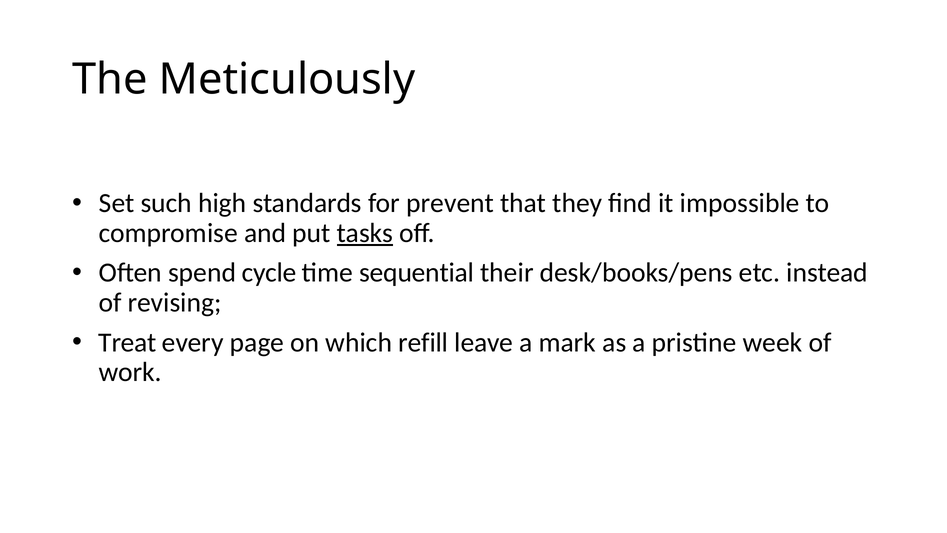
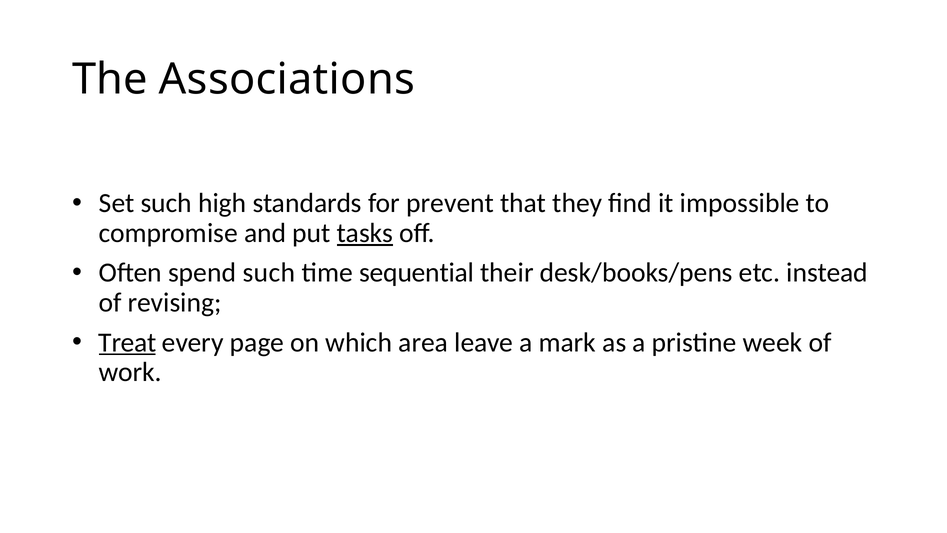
Meticulously: Meticulously -> Associations
spend cycle: cycle -> such
Treat underline: none -> present
refill: refill -> area
